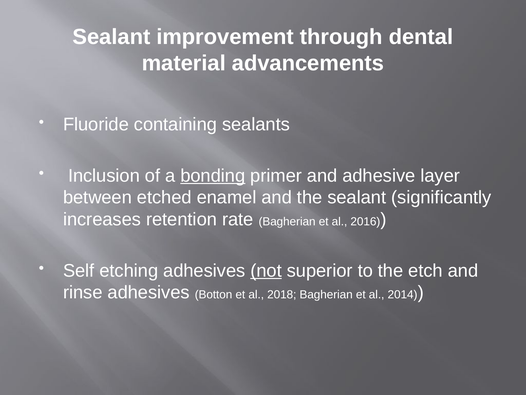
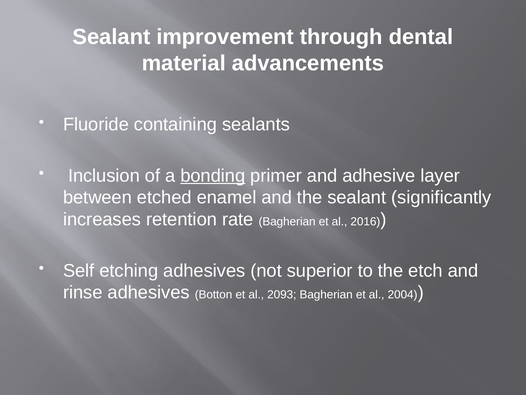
not underline: present -> none
2018: 2018 -> 2093
2014: 2014 -> 2004
